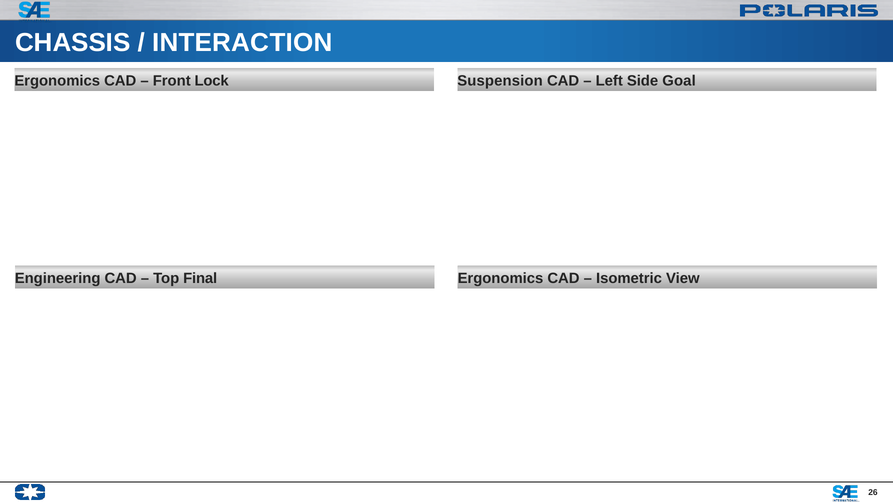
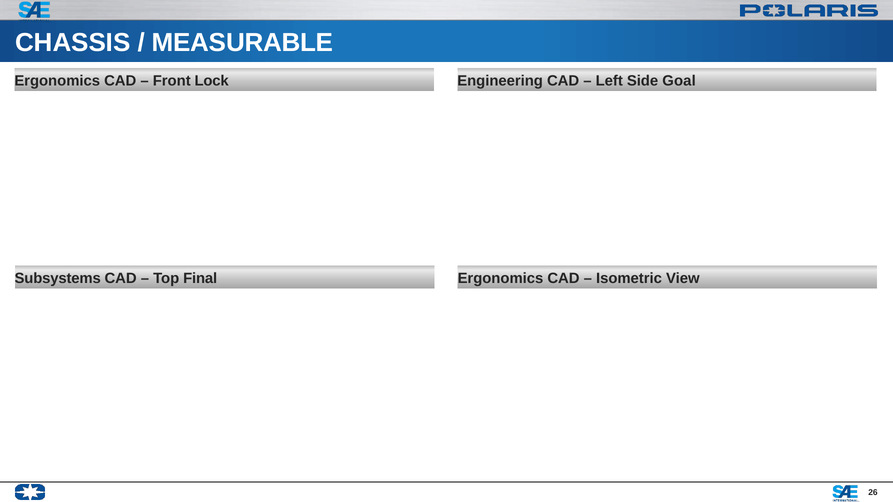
INTERACTION: INTERACTION -> MEASURABLE
Suspension: Suspension -> Engineering
Engineering: Engineering -> Subsystems
